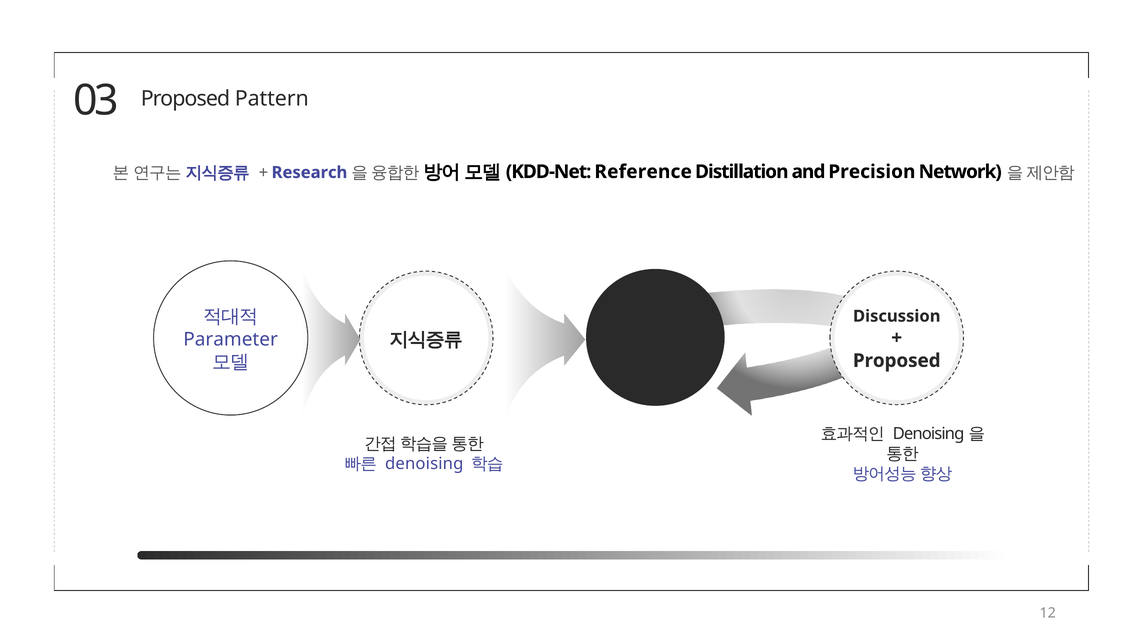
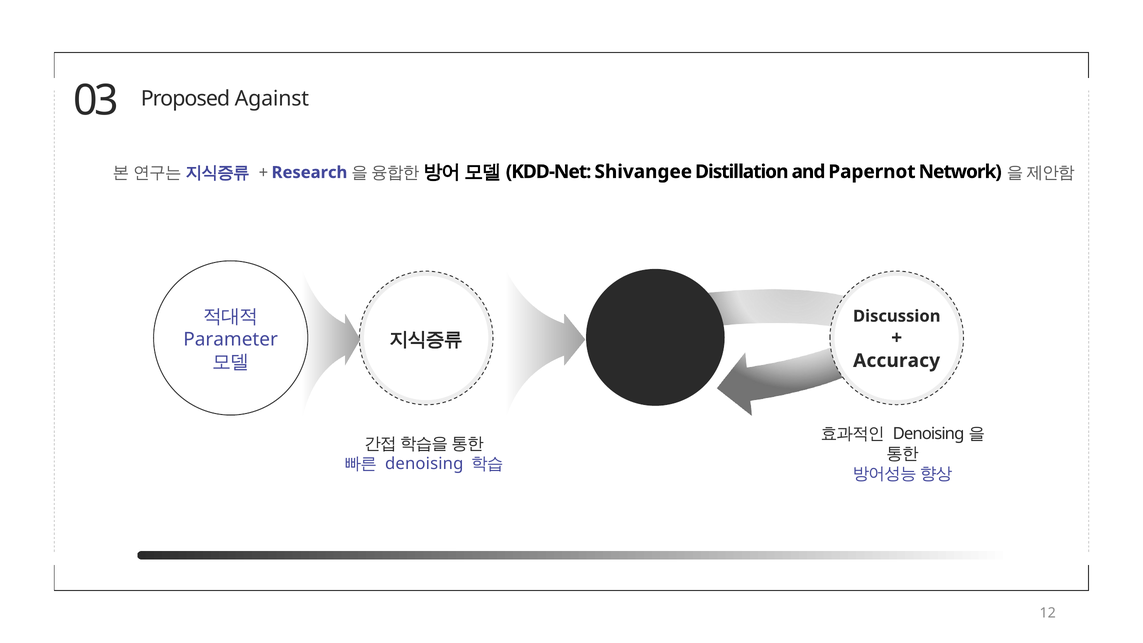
Pattern: Pattern -> Against
Reference: Reference -> Shivangee
Precision: Precision -> Papernot
Proposed at (897, 361): Proposed -> Accuracy
